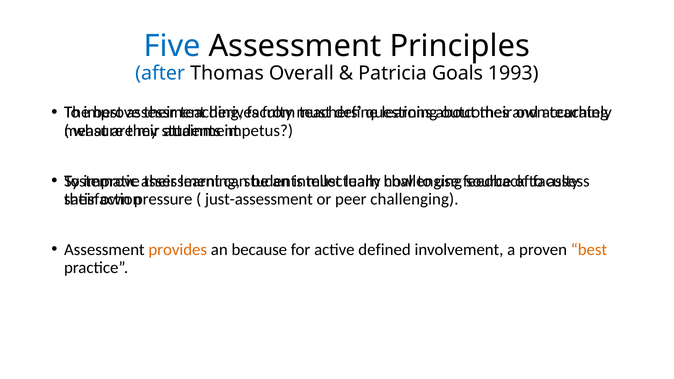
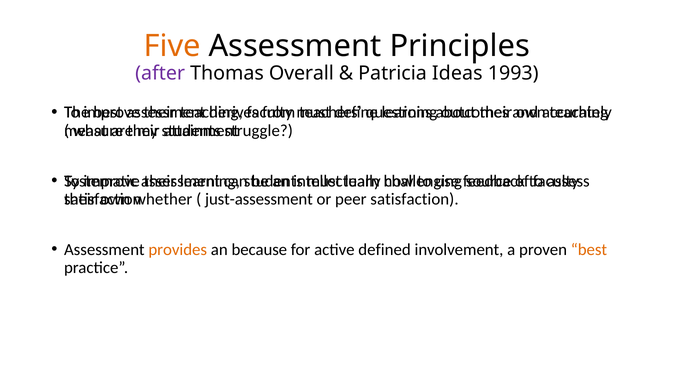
Five colour: blue -> orange
after colour: blue -> purple
Goals: Goals -> Ideas
impetus: impetus -> struggle
pressure: pressure -> whether
peer challenging: challenging -> satisfaction
